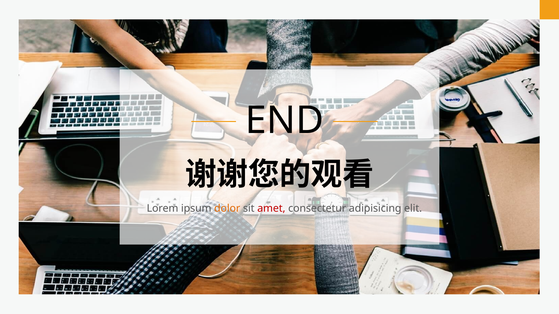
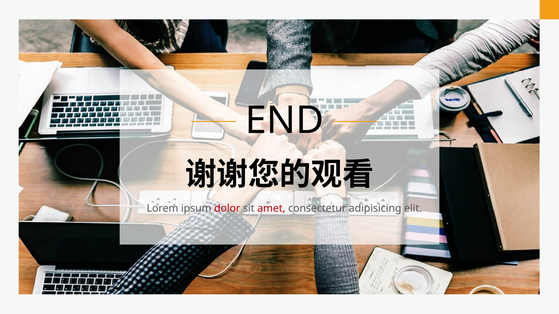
dolor colour: orange -> red
